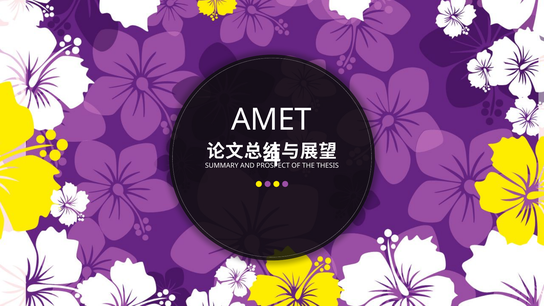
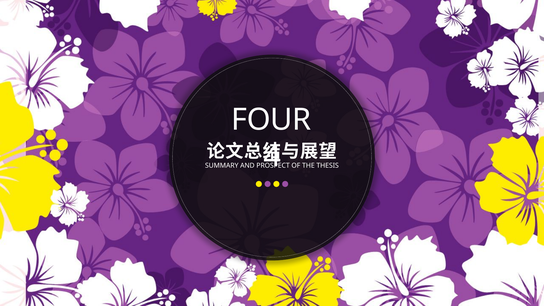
AMET: AMET -> FOUR
